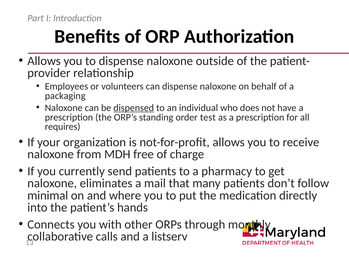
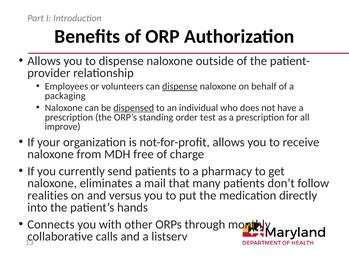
dispense at (180, 86) underline: none -> present
requires: requires -> improve
minimal: minimal -> realities
where: where -> versus
